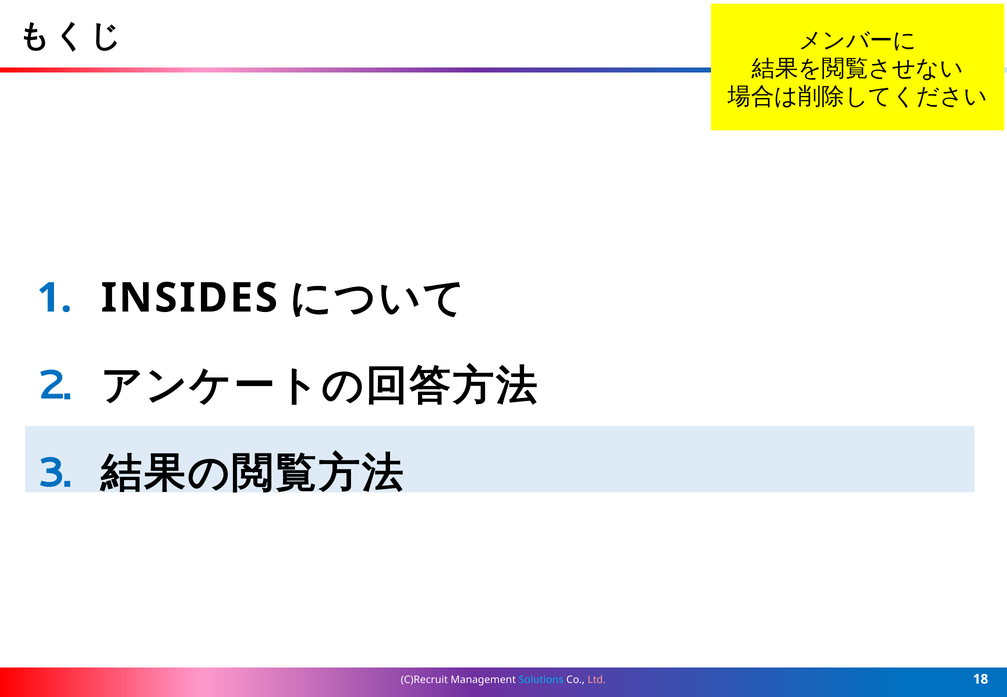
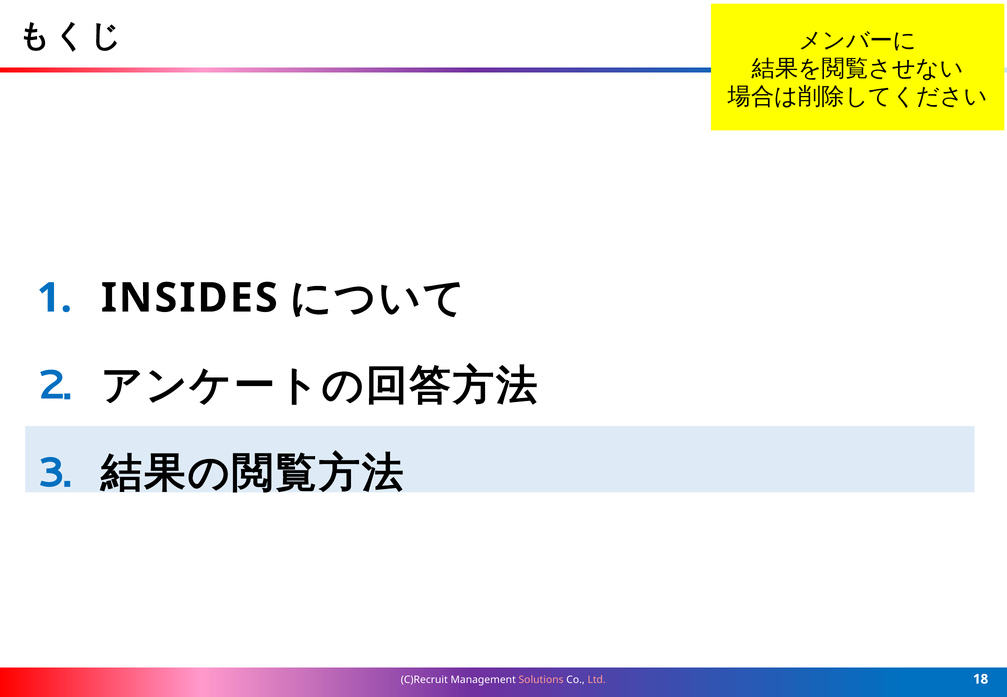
Solutions colour: light blue -> pink
